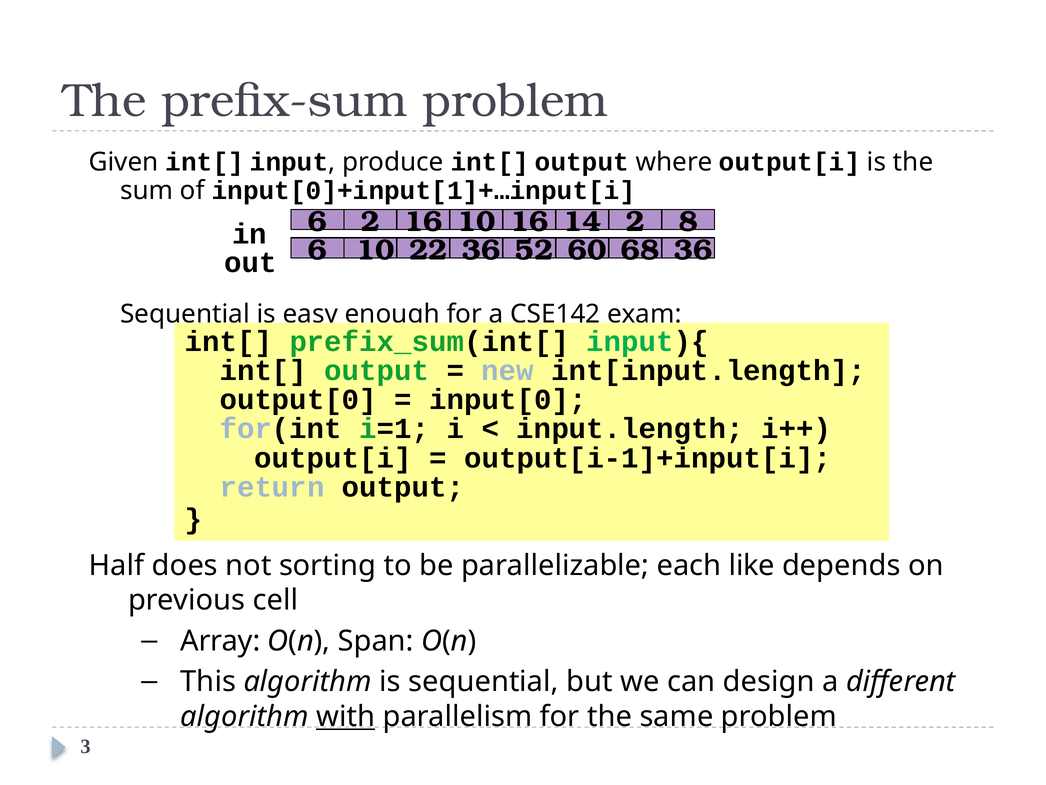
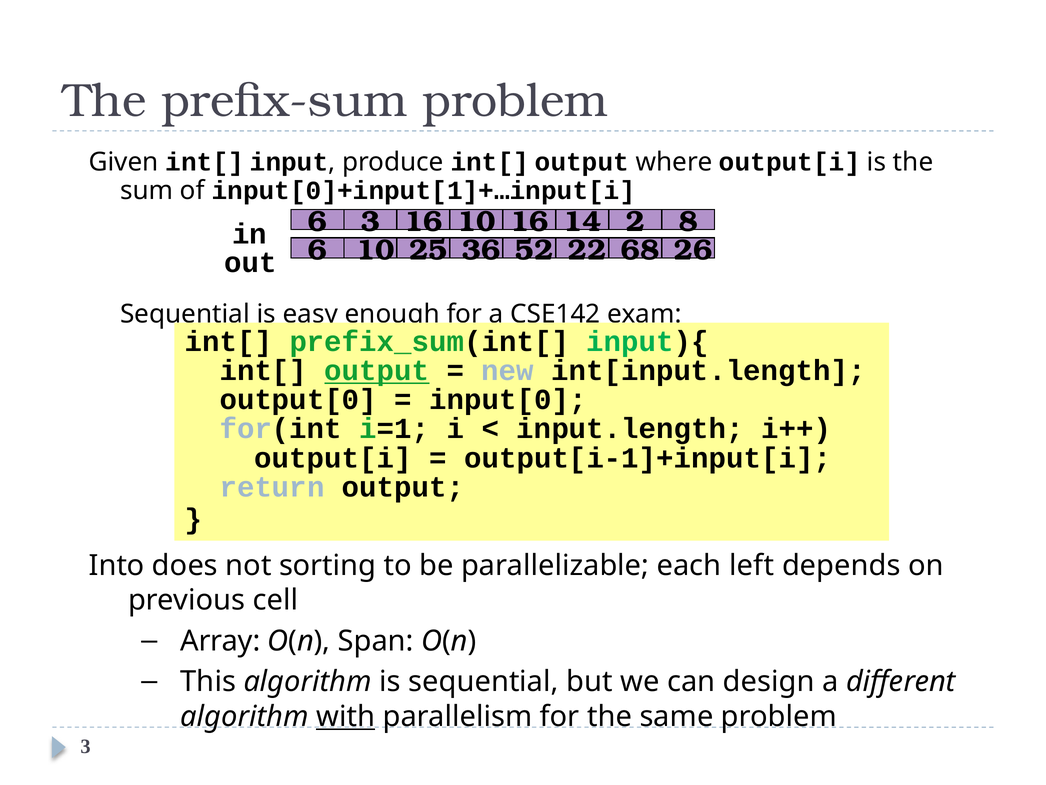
6 2: 2 -> 3
22: 22 -> 25
60: 60 -> 22
68 36: 36 -> 26
output at (377, 370) underline: none -> present
Half: Half -> Into
like: like -> left
